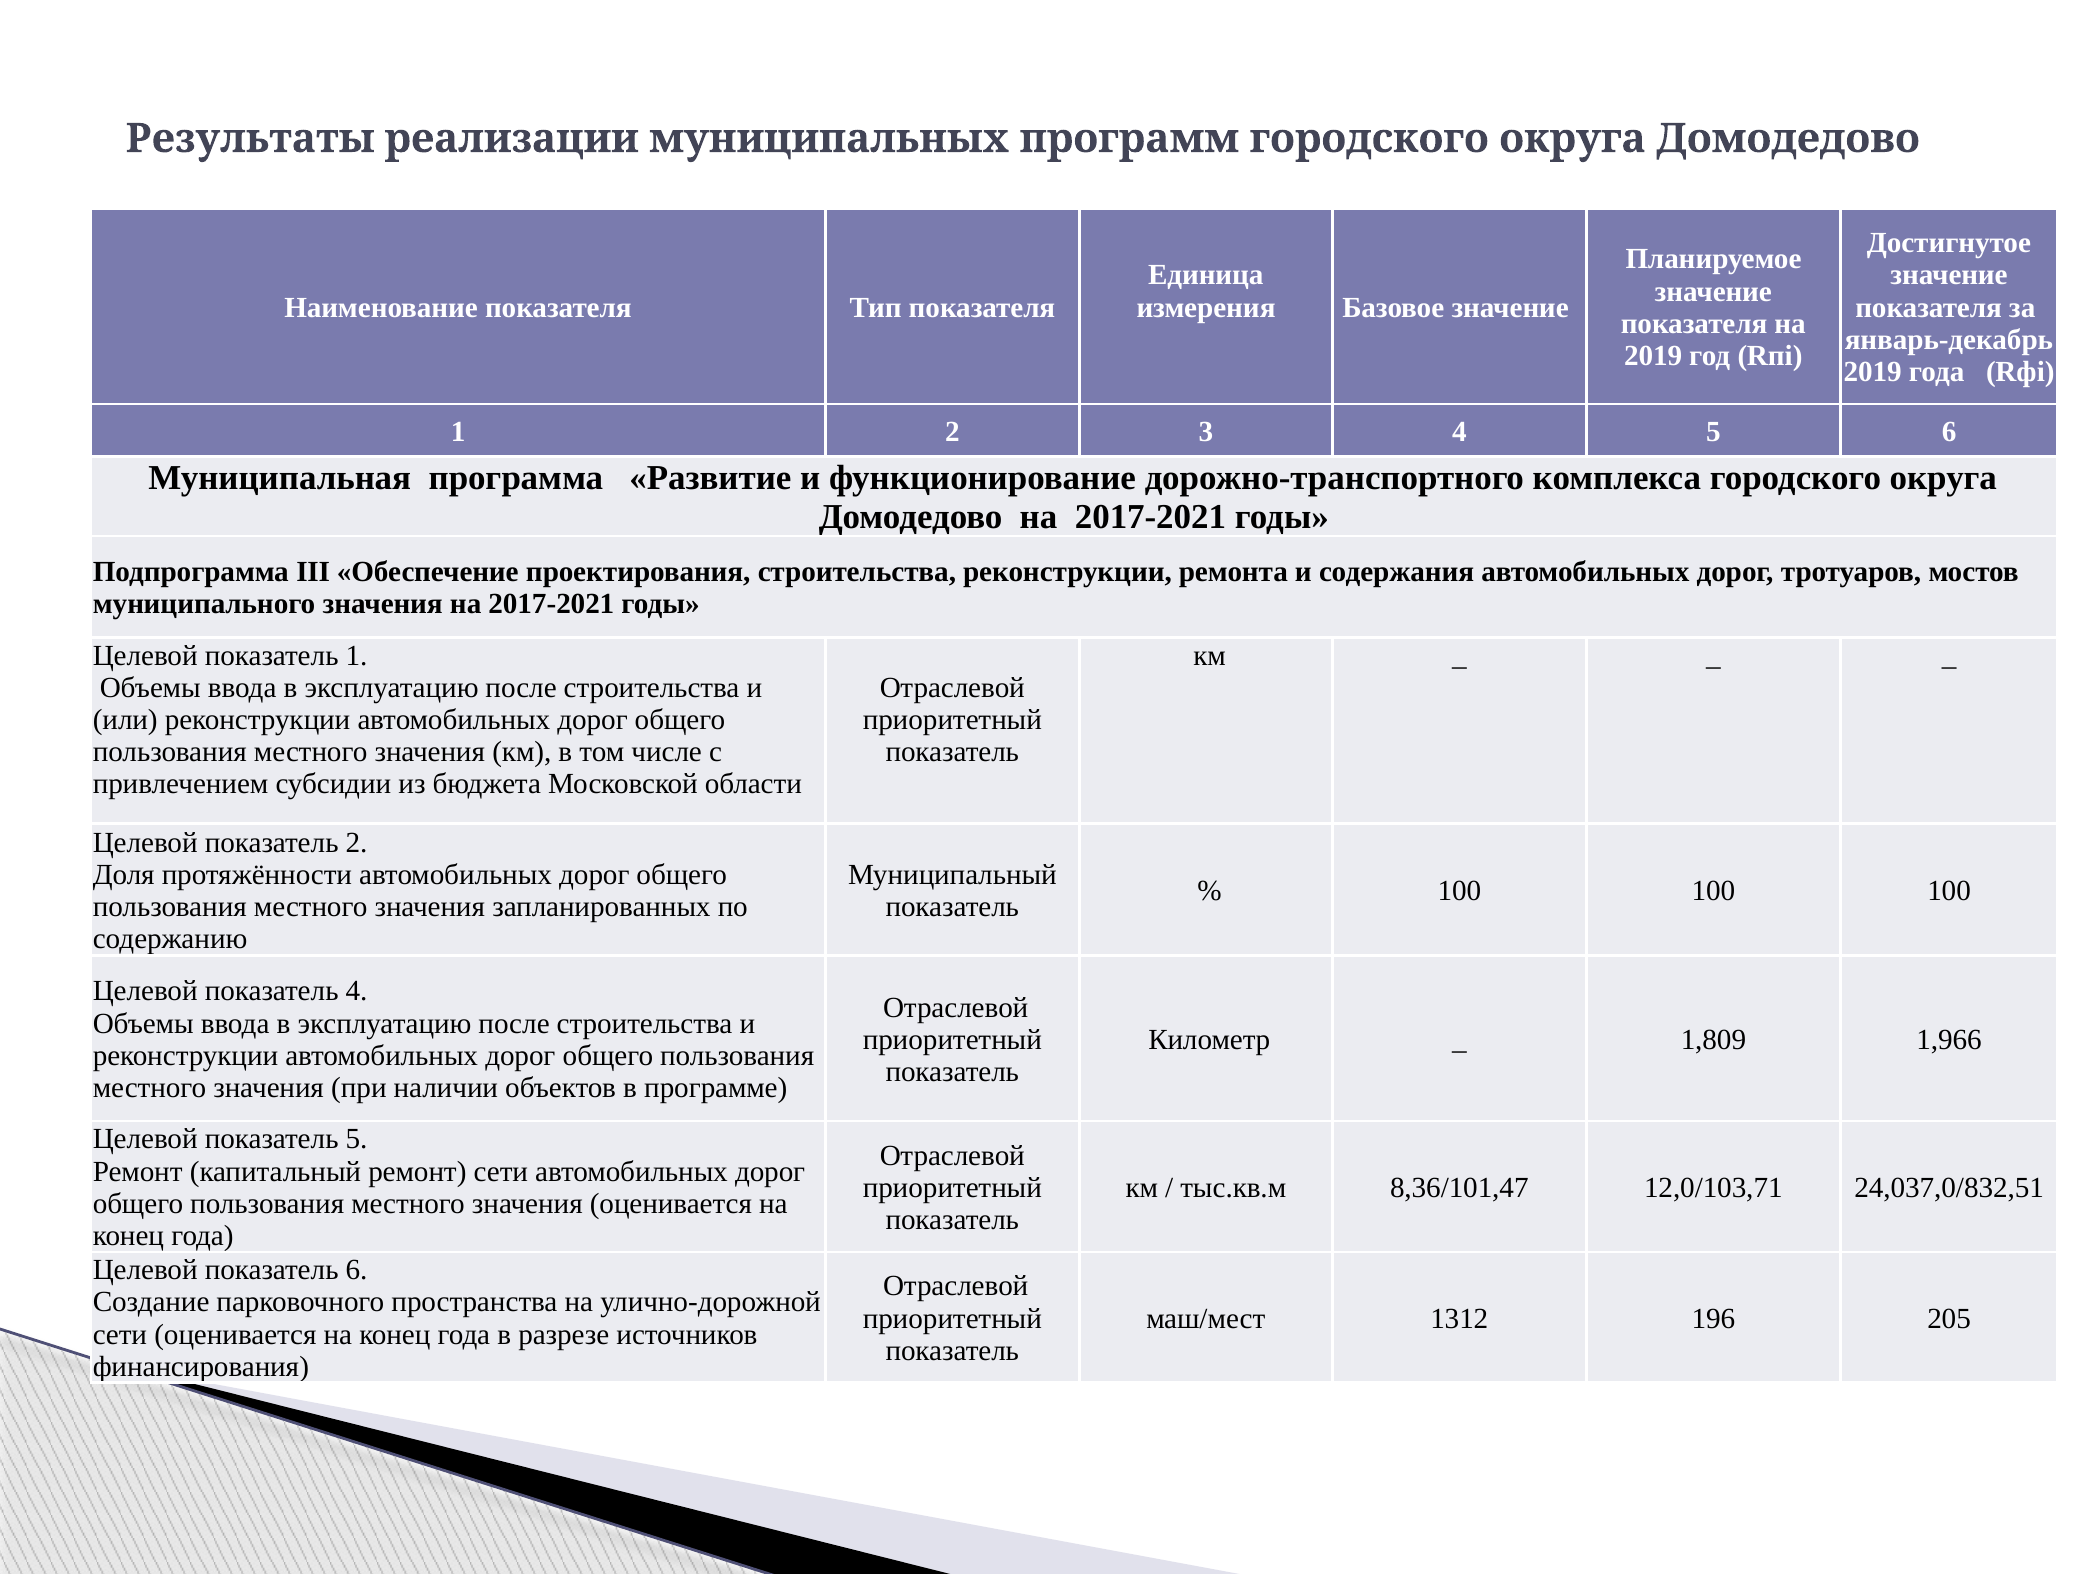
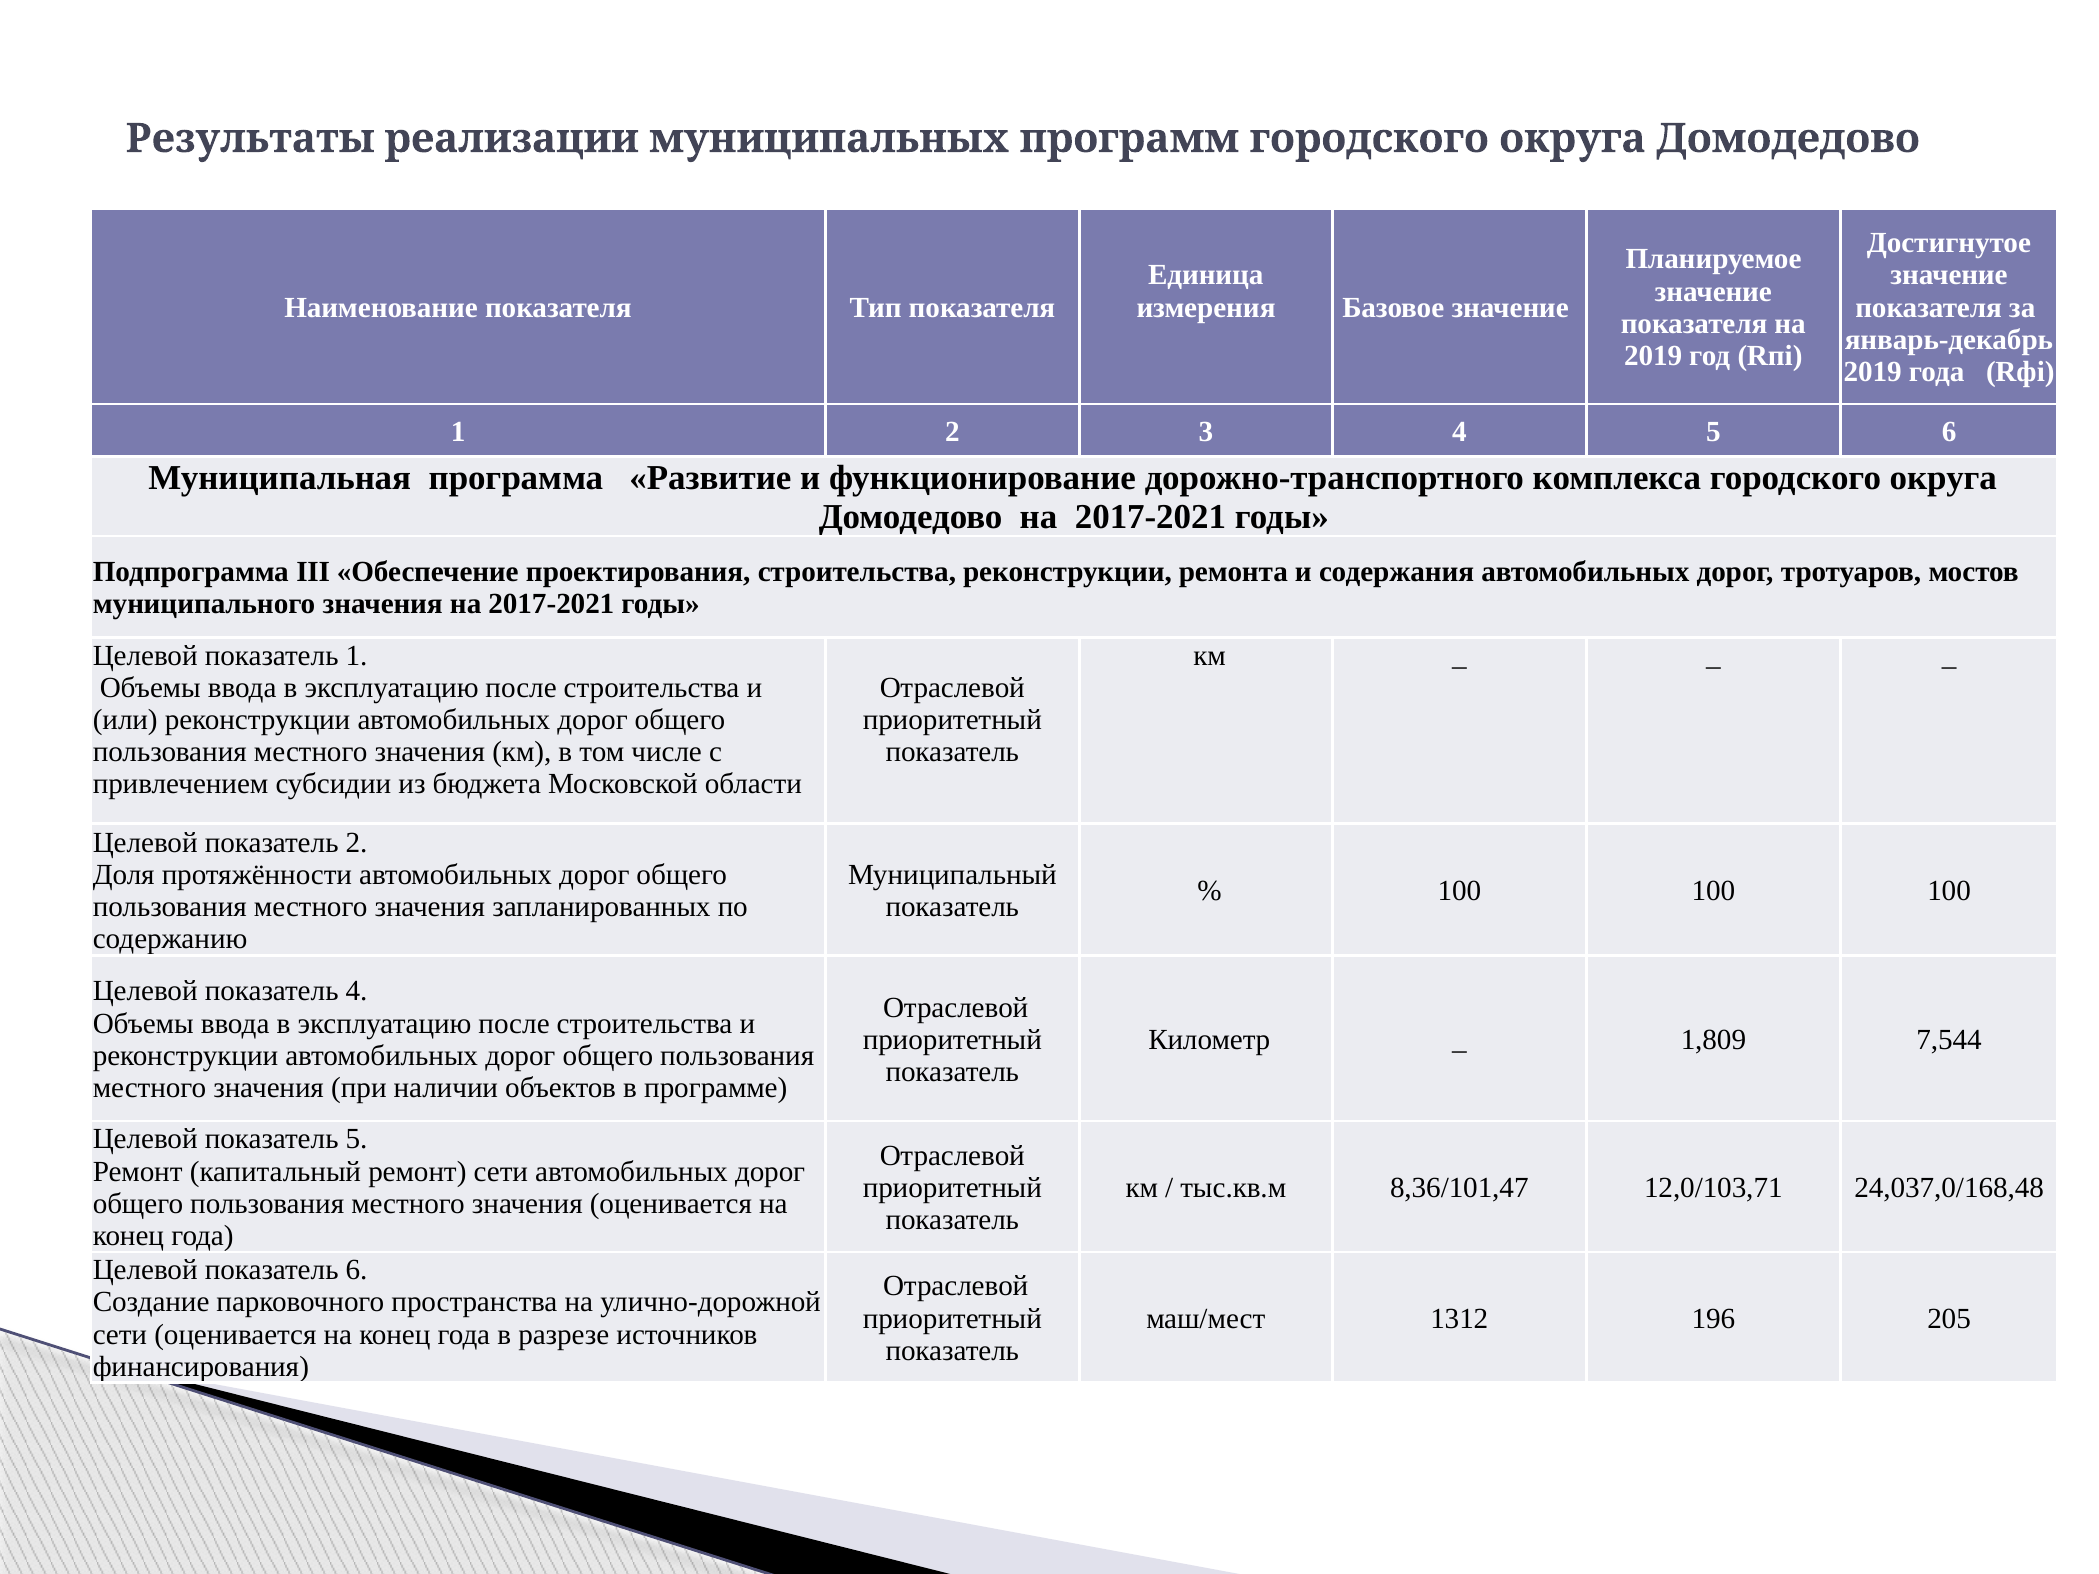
1,966: 1,966 -> 7,544
24,037,0/832,51: 24,037,0/832,51 -> 24,037,0/168,48
